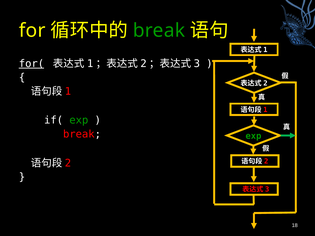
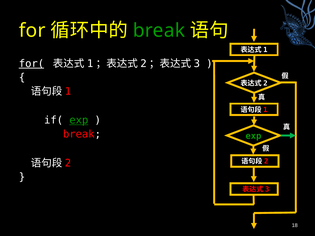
exp at (79, 120) underline: none -> present
